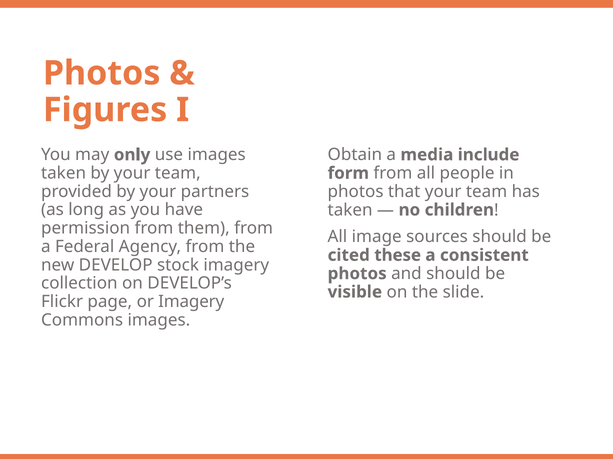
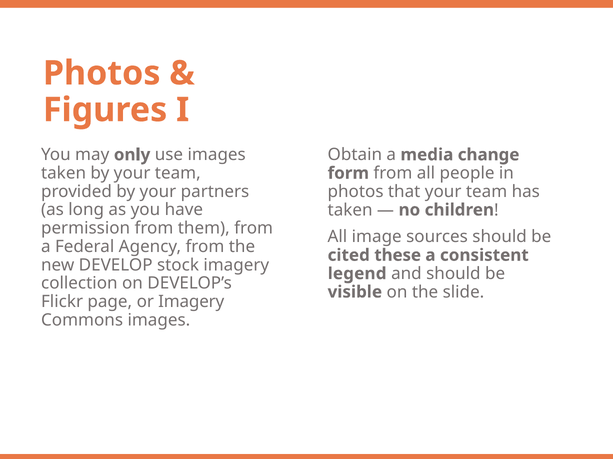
include: include -> change
photos at (357, 274): photos -> legend
